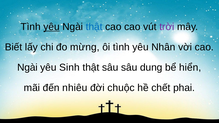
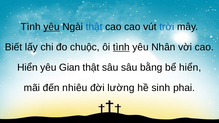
trời colour: purple -> blue
mừng: mừng -> chuộc
tình at (121, 47) underline: none -> present
Ngài at (27, 68): Ngài -> Hiển
Sinh: Sinh -> Gian
dung: dung -> bằng
chuộc: chuộc -> lường
chết: chết -> sinh
